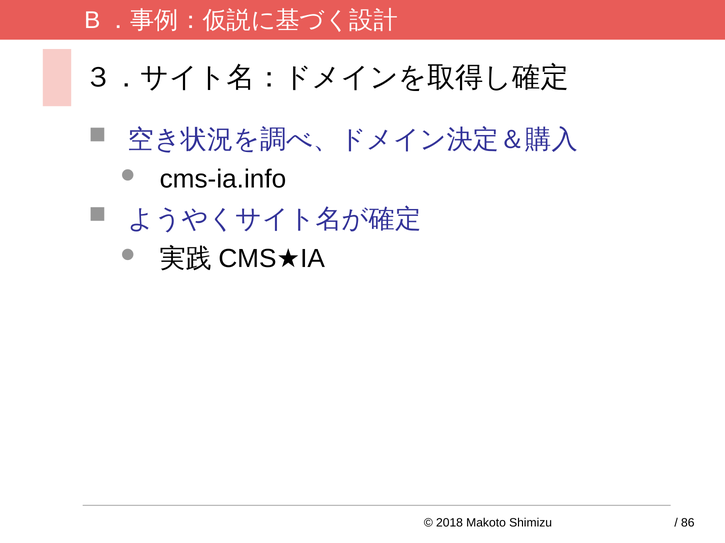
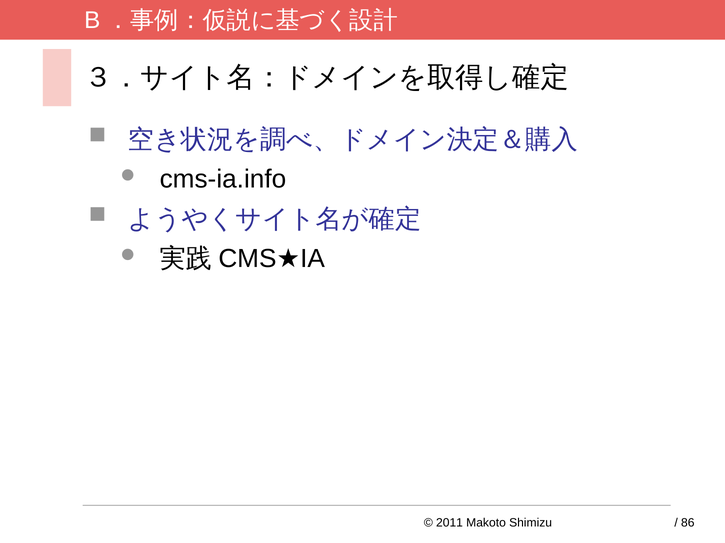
2018: 2018 -> 2011
